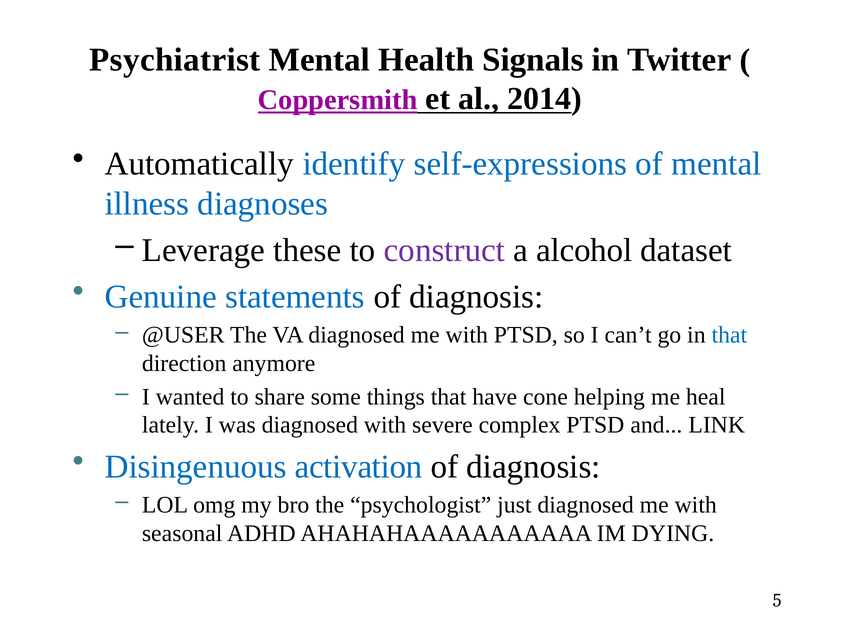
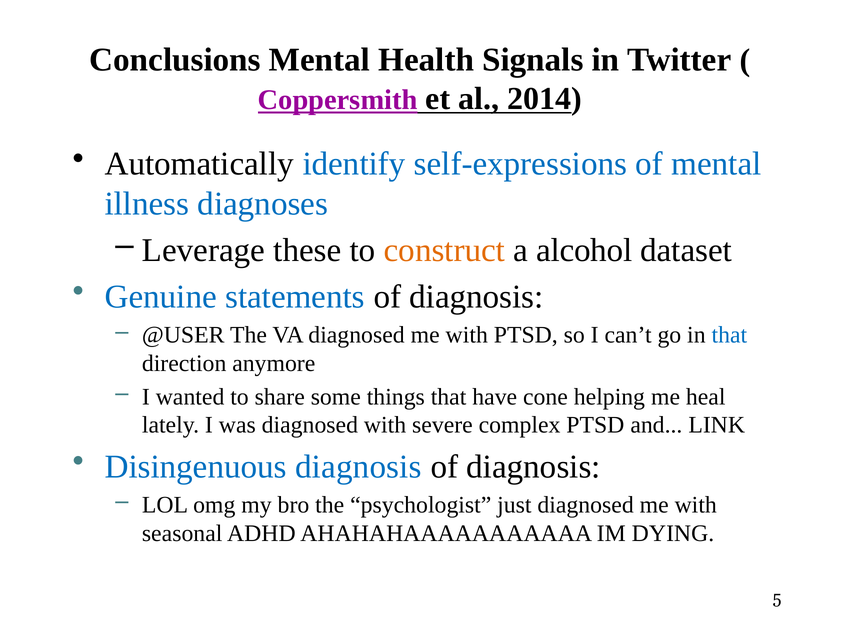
Psychiatrist: Psychiatrist -> Conclusions
construct colour: purple -> orange
Disingenuous activation: activation -> diagnosis
